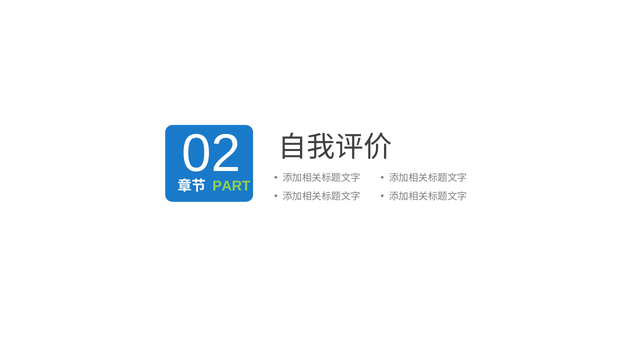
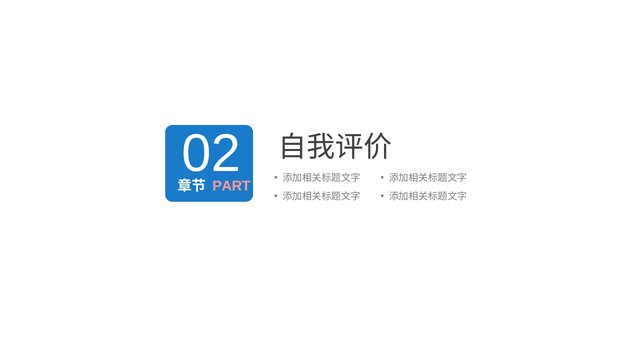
PART colour: light green -> pink
